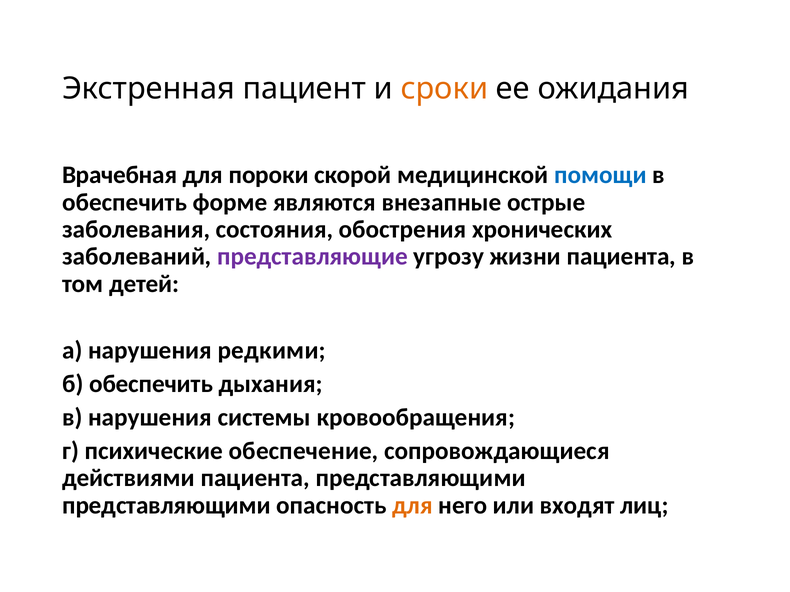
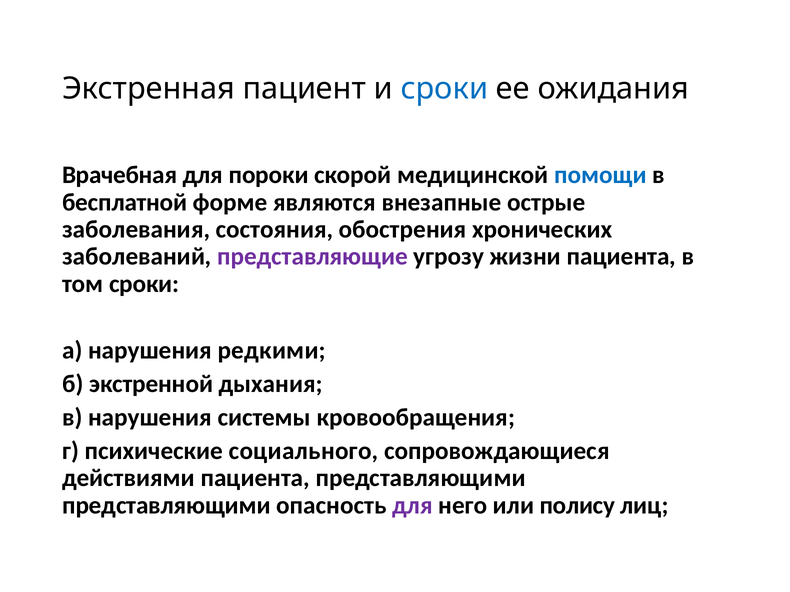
сроки at (444, 89) colour: orange -> blue
обеспечить at (125, 202): обеспечить -> бесплатной
том детей: детей -> сроки
б обеспечить: обеспечить -> экстренной
обеспечение: обеспечение -> социального
для at (413, 506) colour: orange -> purple
входят: входят -> полису
